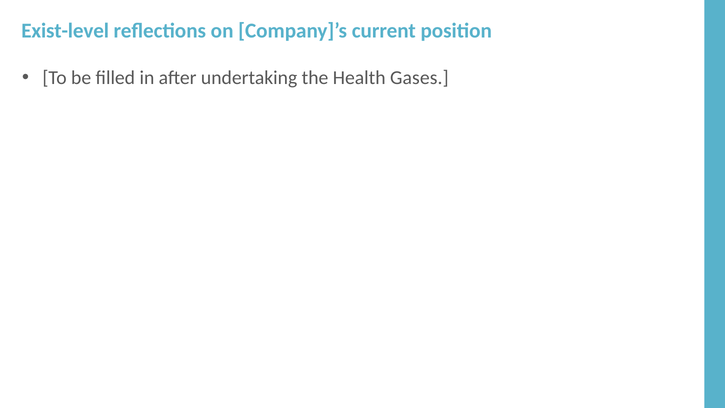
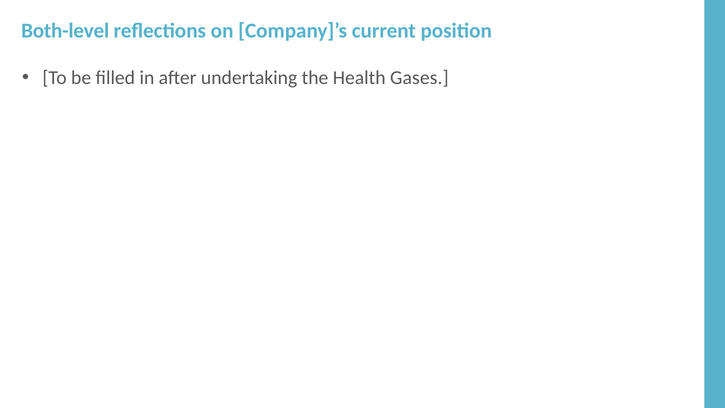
Exist-level: Exist-level -> Both-level
